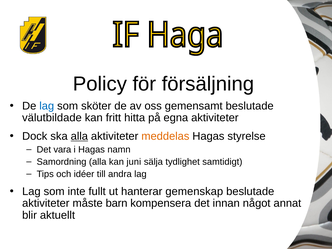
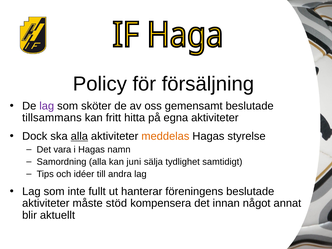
lag at (47, 106) colour: blue -> purple
välutbildade: välutbildade -> tillsammans
gemenskap: gemenskap -> föreningens
barn: barn -> stöd
